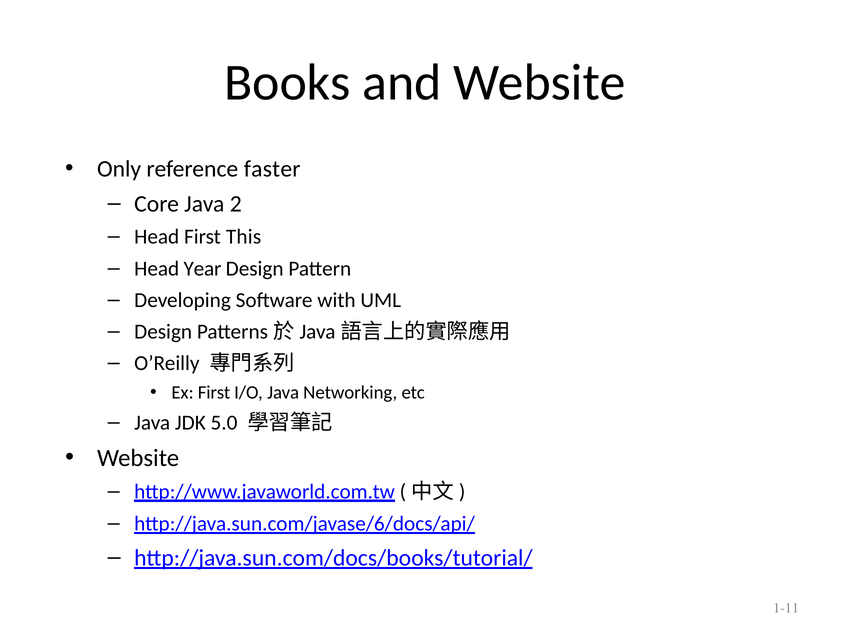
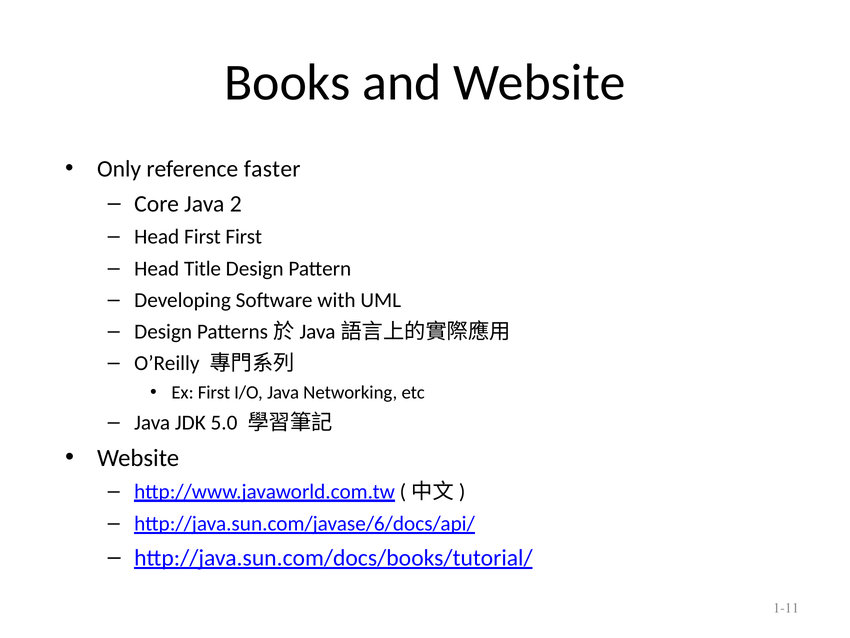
First This: This -> First
Year: Year -> Title
